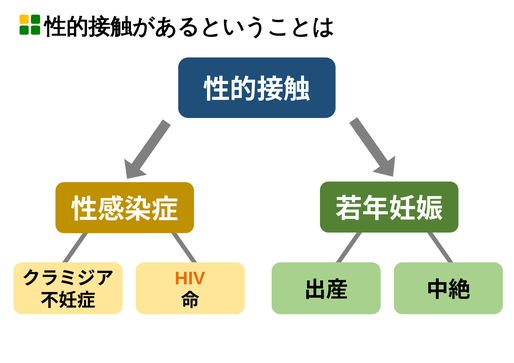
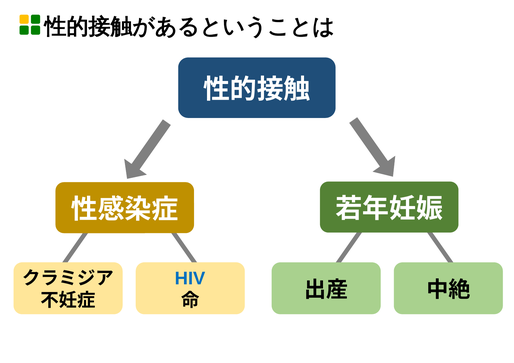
HIV colour: orange -> blue
